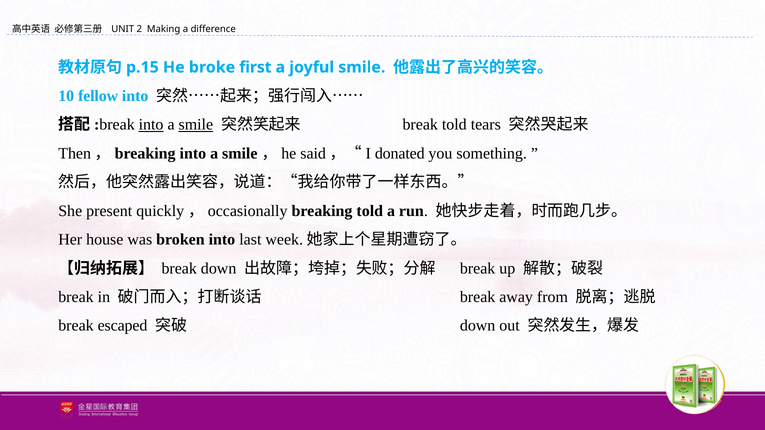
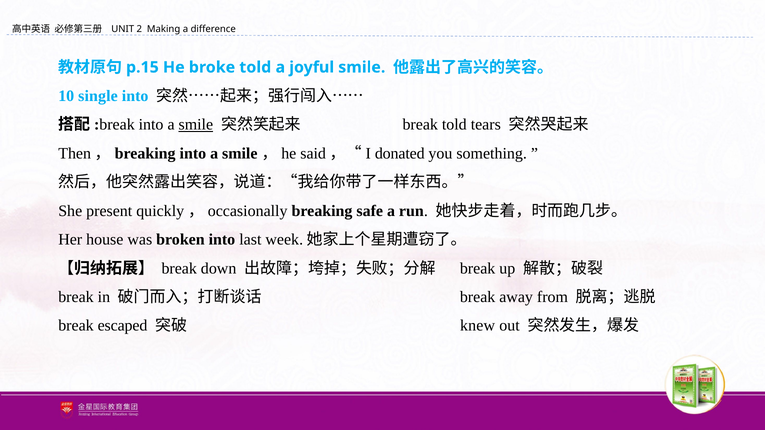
broke first: first -> told
fellow: fellow -> single
into at (151, 125) underline: present -> none
breaking told: told -> safe
down at (478, 326): down -> knew
